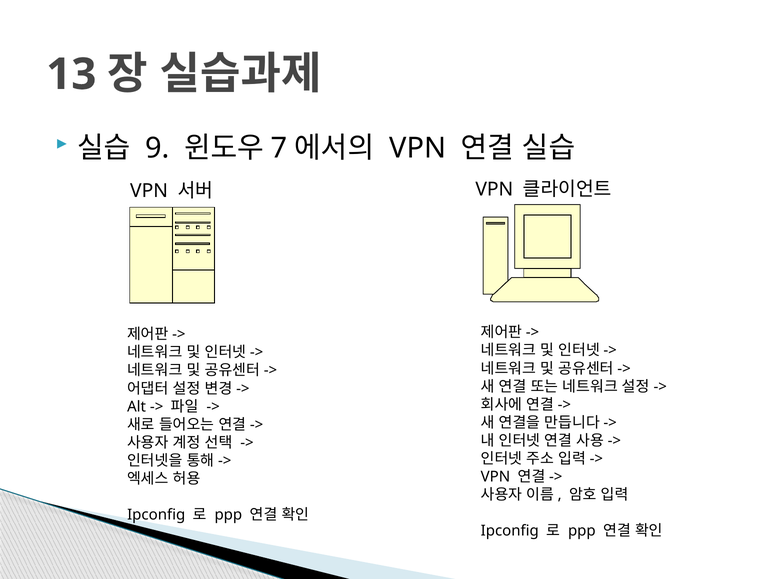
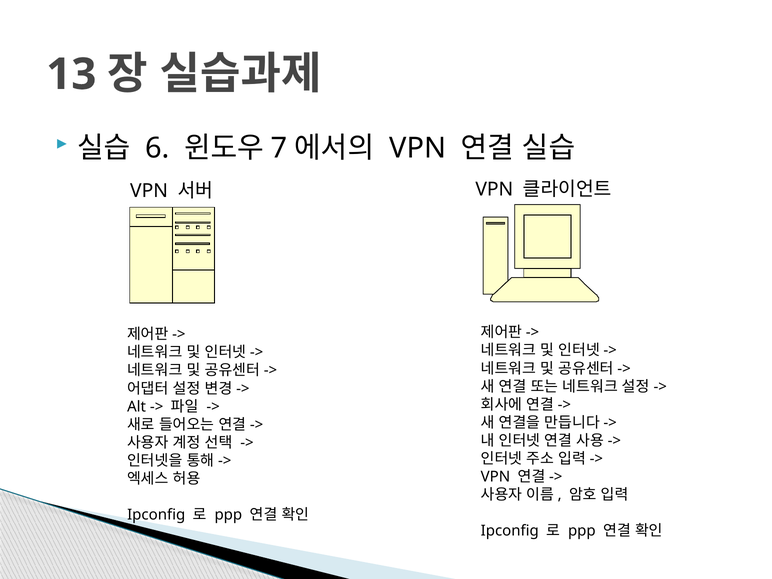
9: 9 -> 6
